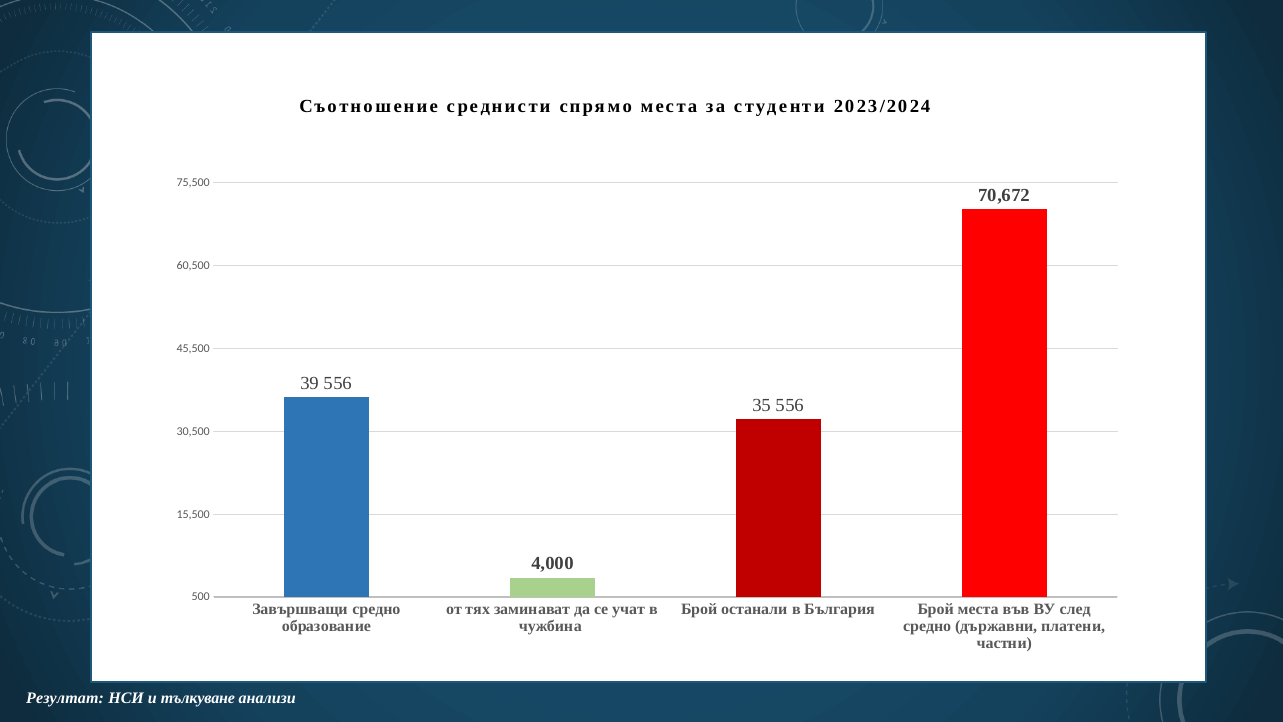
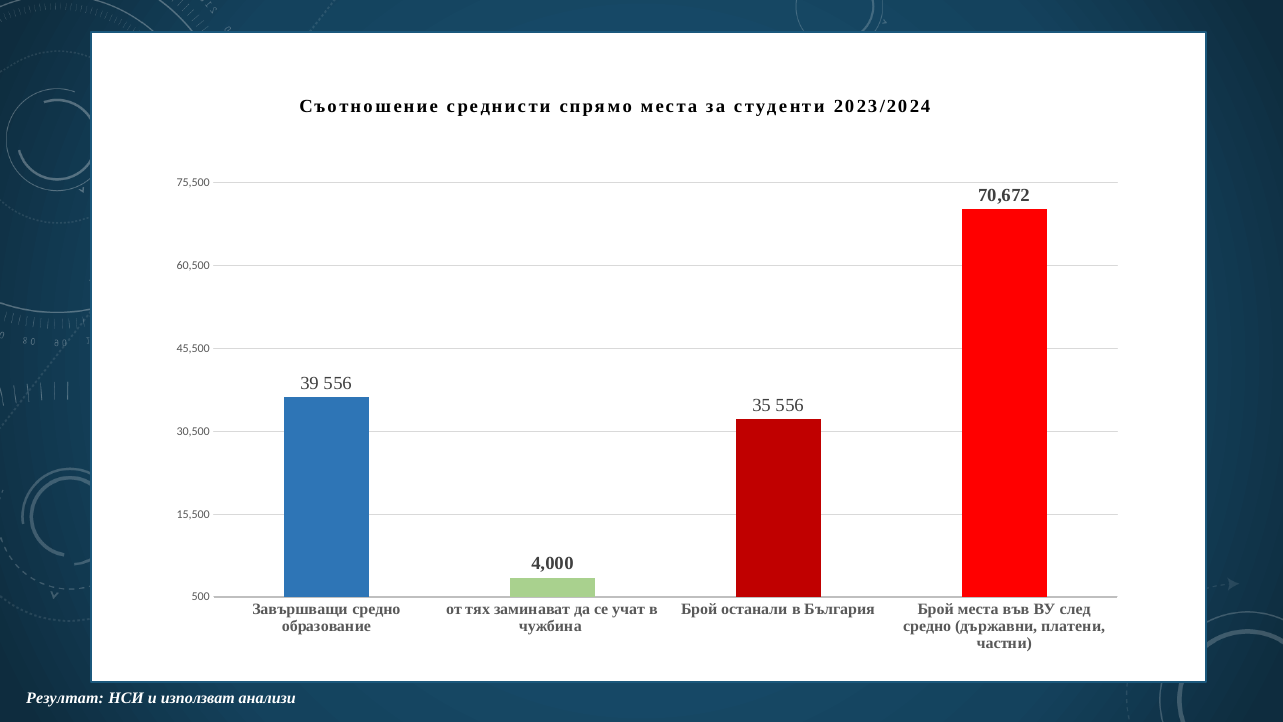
тълкуване: тълкуване -> използват
